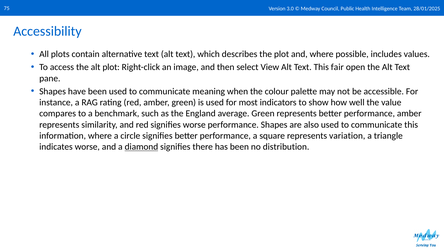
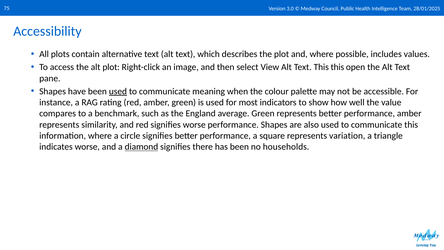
This fair: fair -> this
used at (118, 91) underline: none -> present
distribution: distribution -> households
